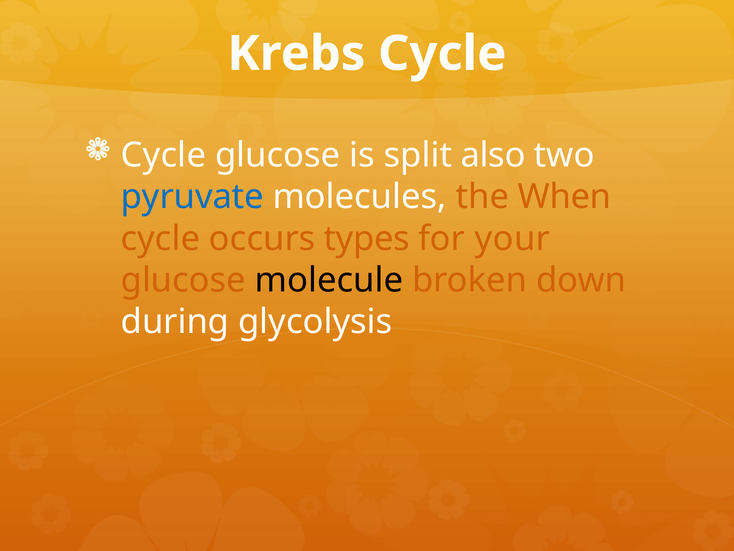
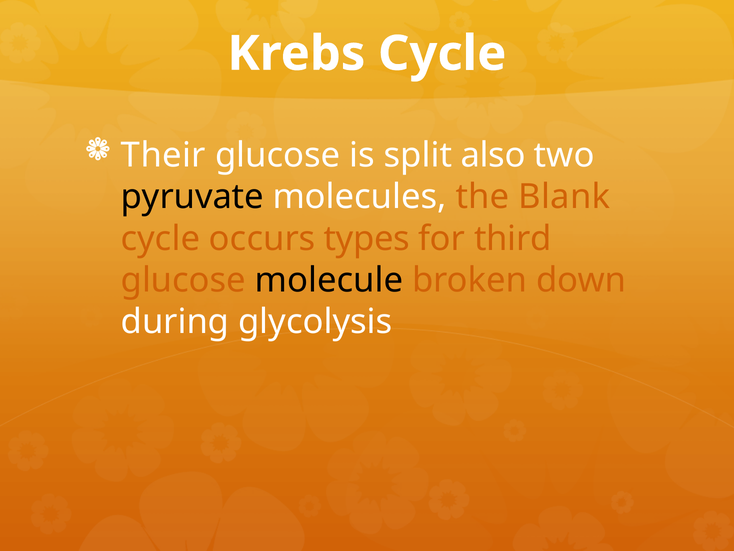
Cycle at (163, 155): Cycle -> Their
pyruvate colour: blue -> black
When: When -> Blank
your: your -> third
